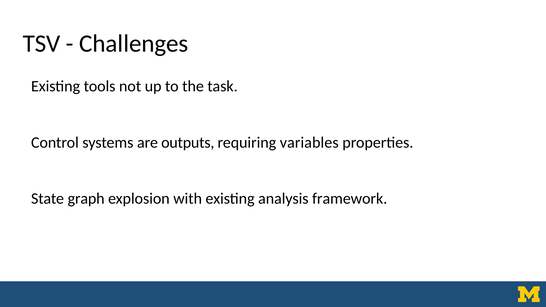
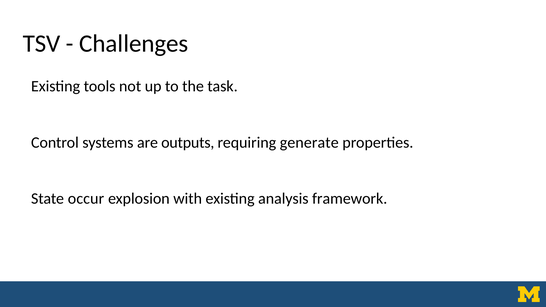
variables: variables -> generate
graph: graph -> occur
